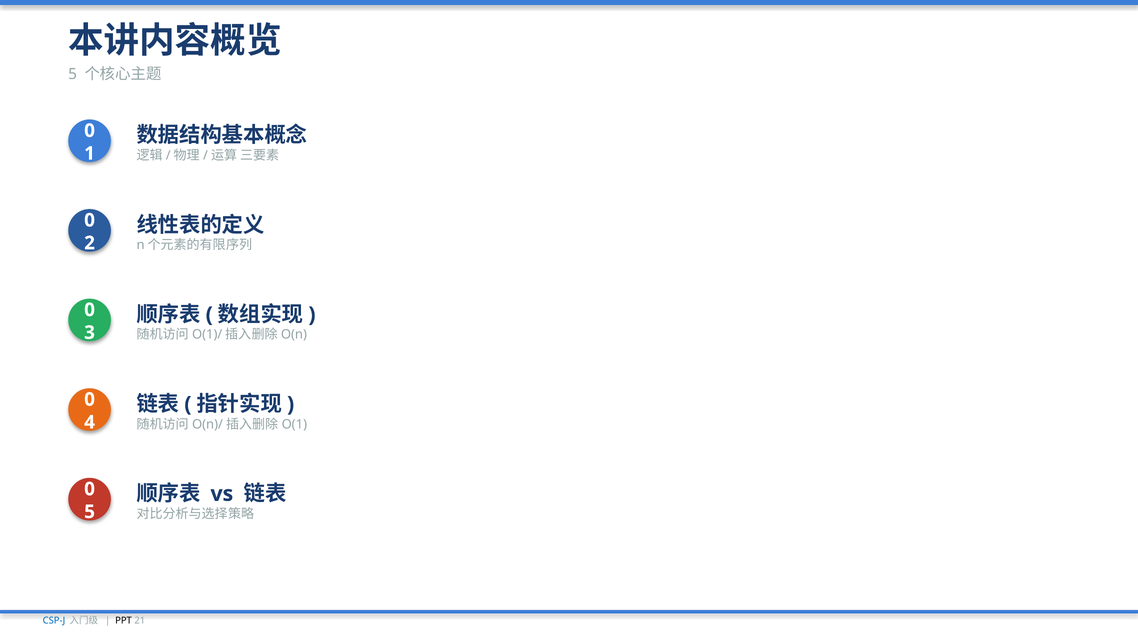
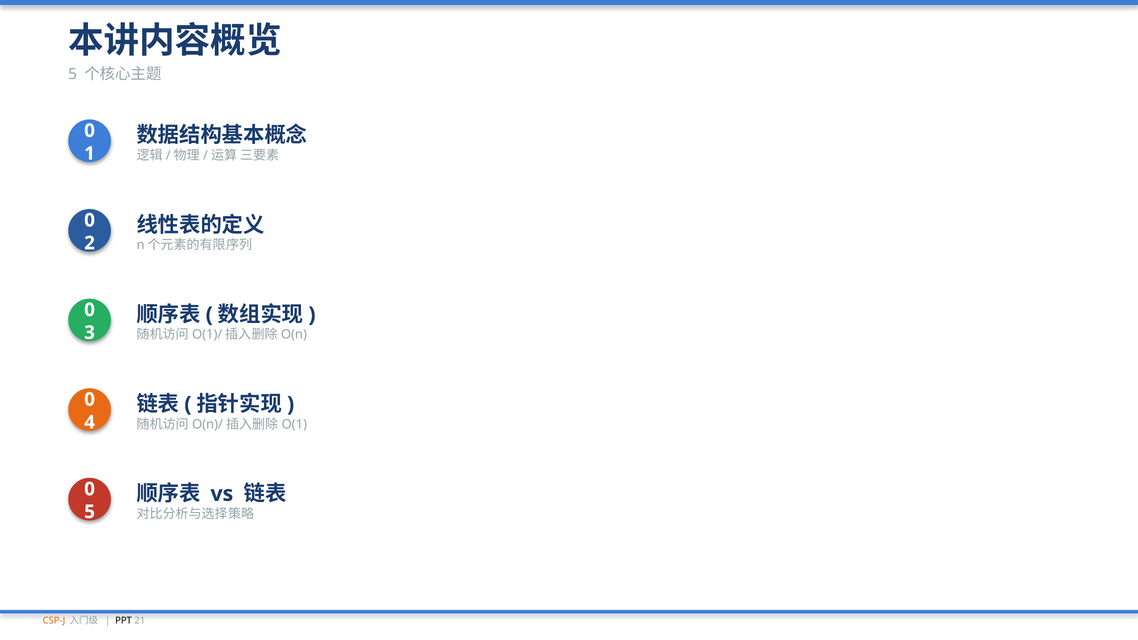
CSP-J colour: blue -> orange
